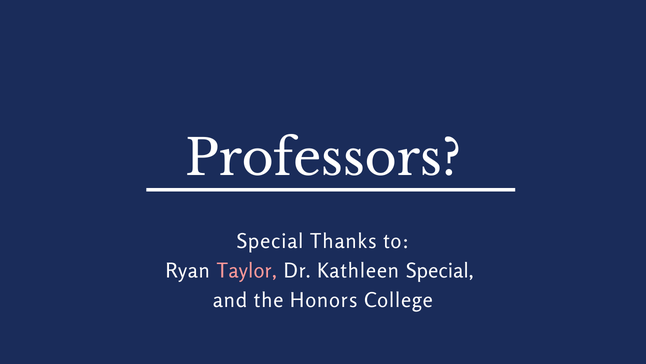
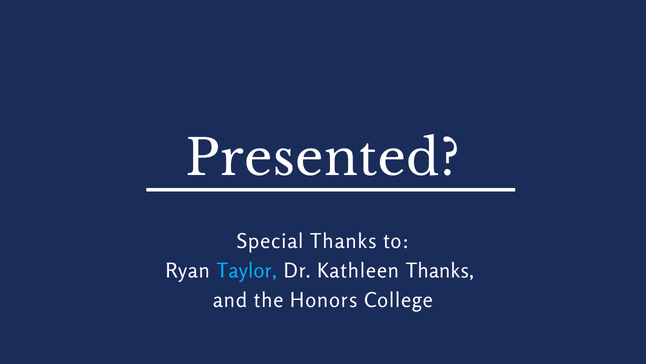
Professors: Professors -> Presented
Taylor colour: pink -> light blue
Kathleen Special: Special -> Thanks
